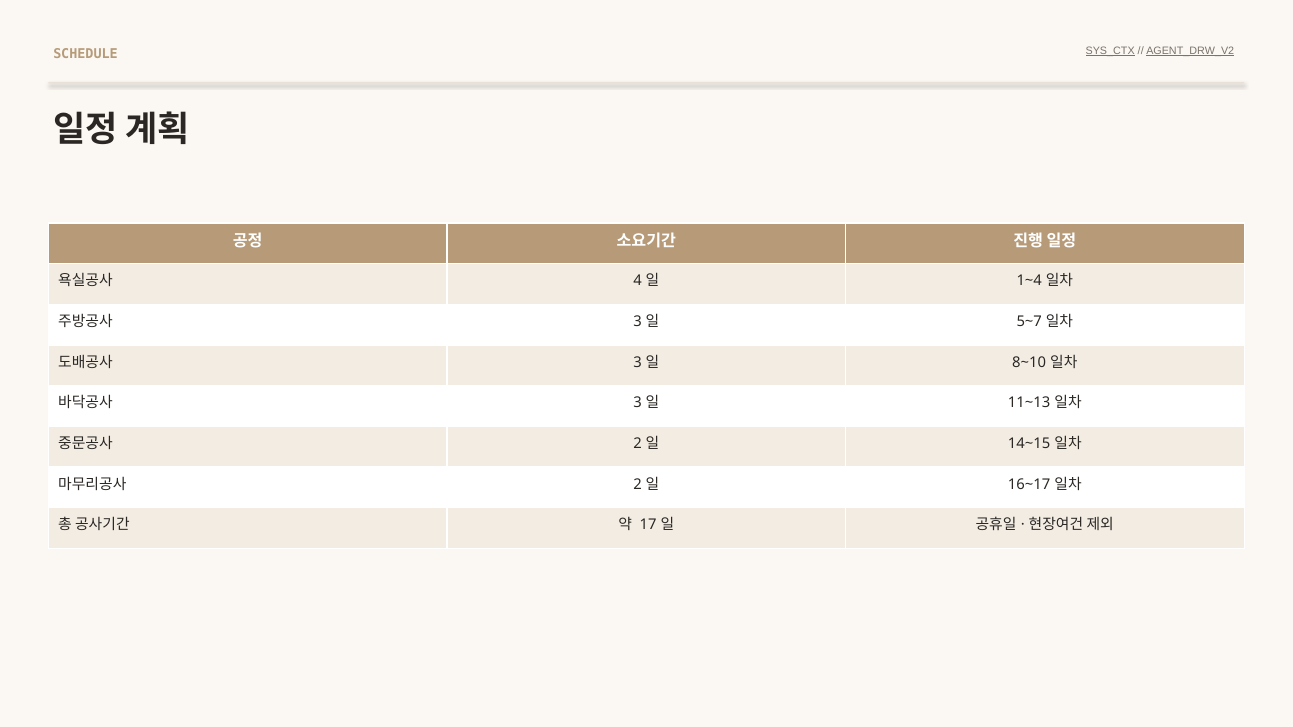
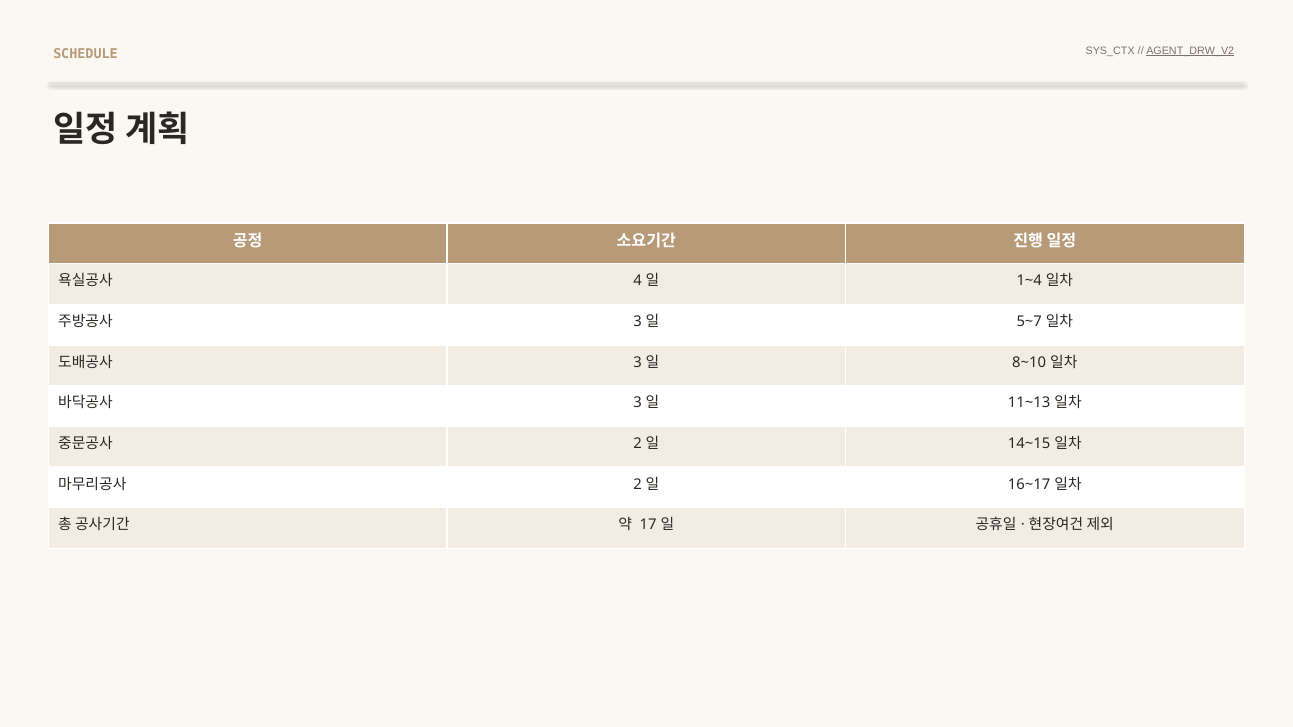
SYS_CTX underline: present -> none
